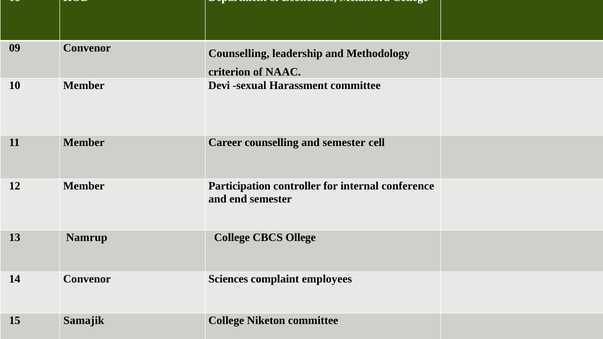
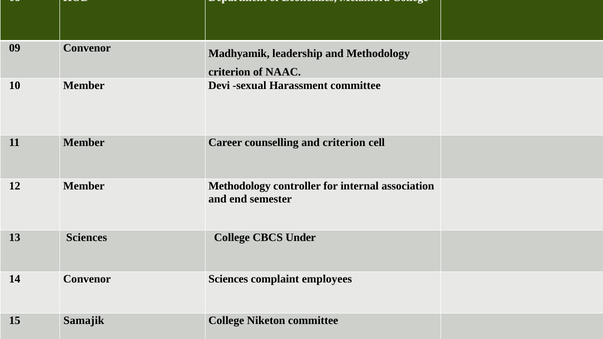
Convenor Counselling: Counselling -> Madhyamik
and semester: semester -> criterion
Member Participation: Participation -> Methodology
conference: conference -> association
13 Namrup: Namrup -> Sciences
Ollege: Ollege -> Under
